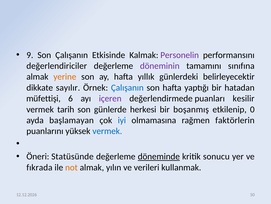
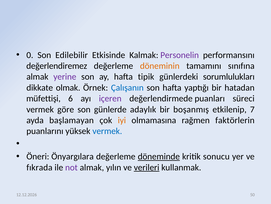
9: 9 -> 0
Son Çalışanın: Çalışanın -> Edilebilir
değerlendiriciler: değerlendiriciler -> değerlendiremez
döneminin colour: purple -> orange
yerine colour: orange -> purple
yıllık: yıllık -> tipik
belirleyecektir: belirleyecektir -> sorumlulukları
sayılır: sayılır -> olmak
kesilir: kesilir -> süreci
tarih: tarih -> göre
herkesi: herkesi -> adaylık
0: 0 -> 7
iyi colour: blue -> orange
Statüsünde: Statüsünde -> Önyargılara
not colour: orange -> purple
verileri underline: none -> present
